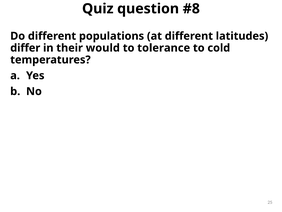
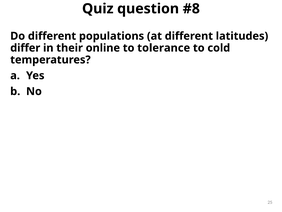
would: would -> online
